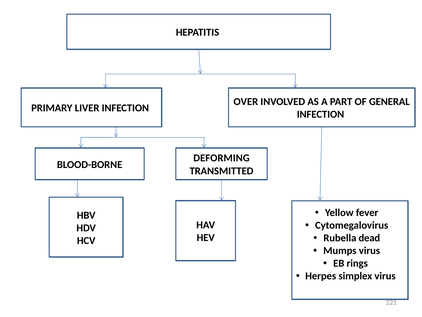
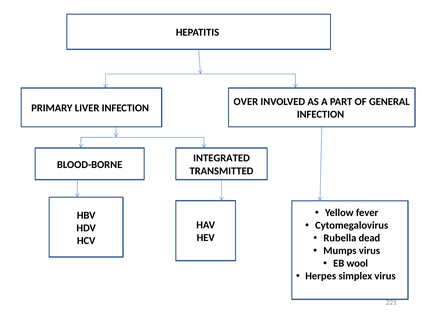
DEFORMING: DEFORMING -> INTEGRATED
rings: rings -> wool
